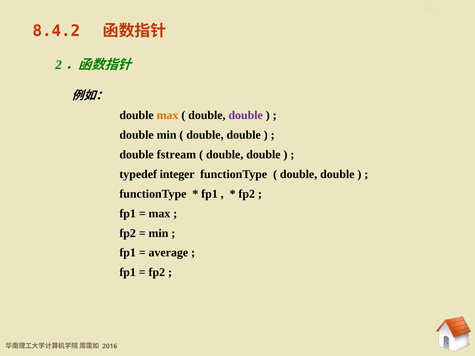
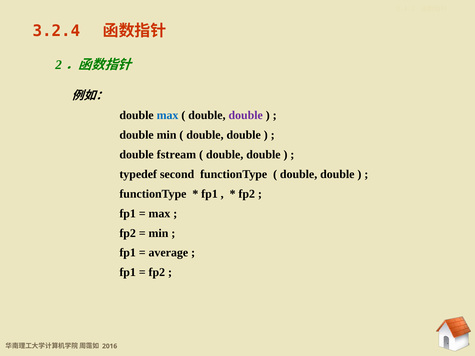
8.4.2: 8.4.2 -> 3.2.4
max at (168, 115) colour: orange -> blue
integer: integer -> second
